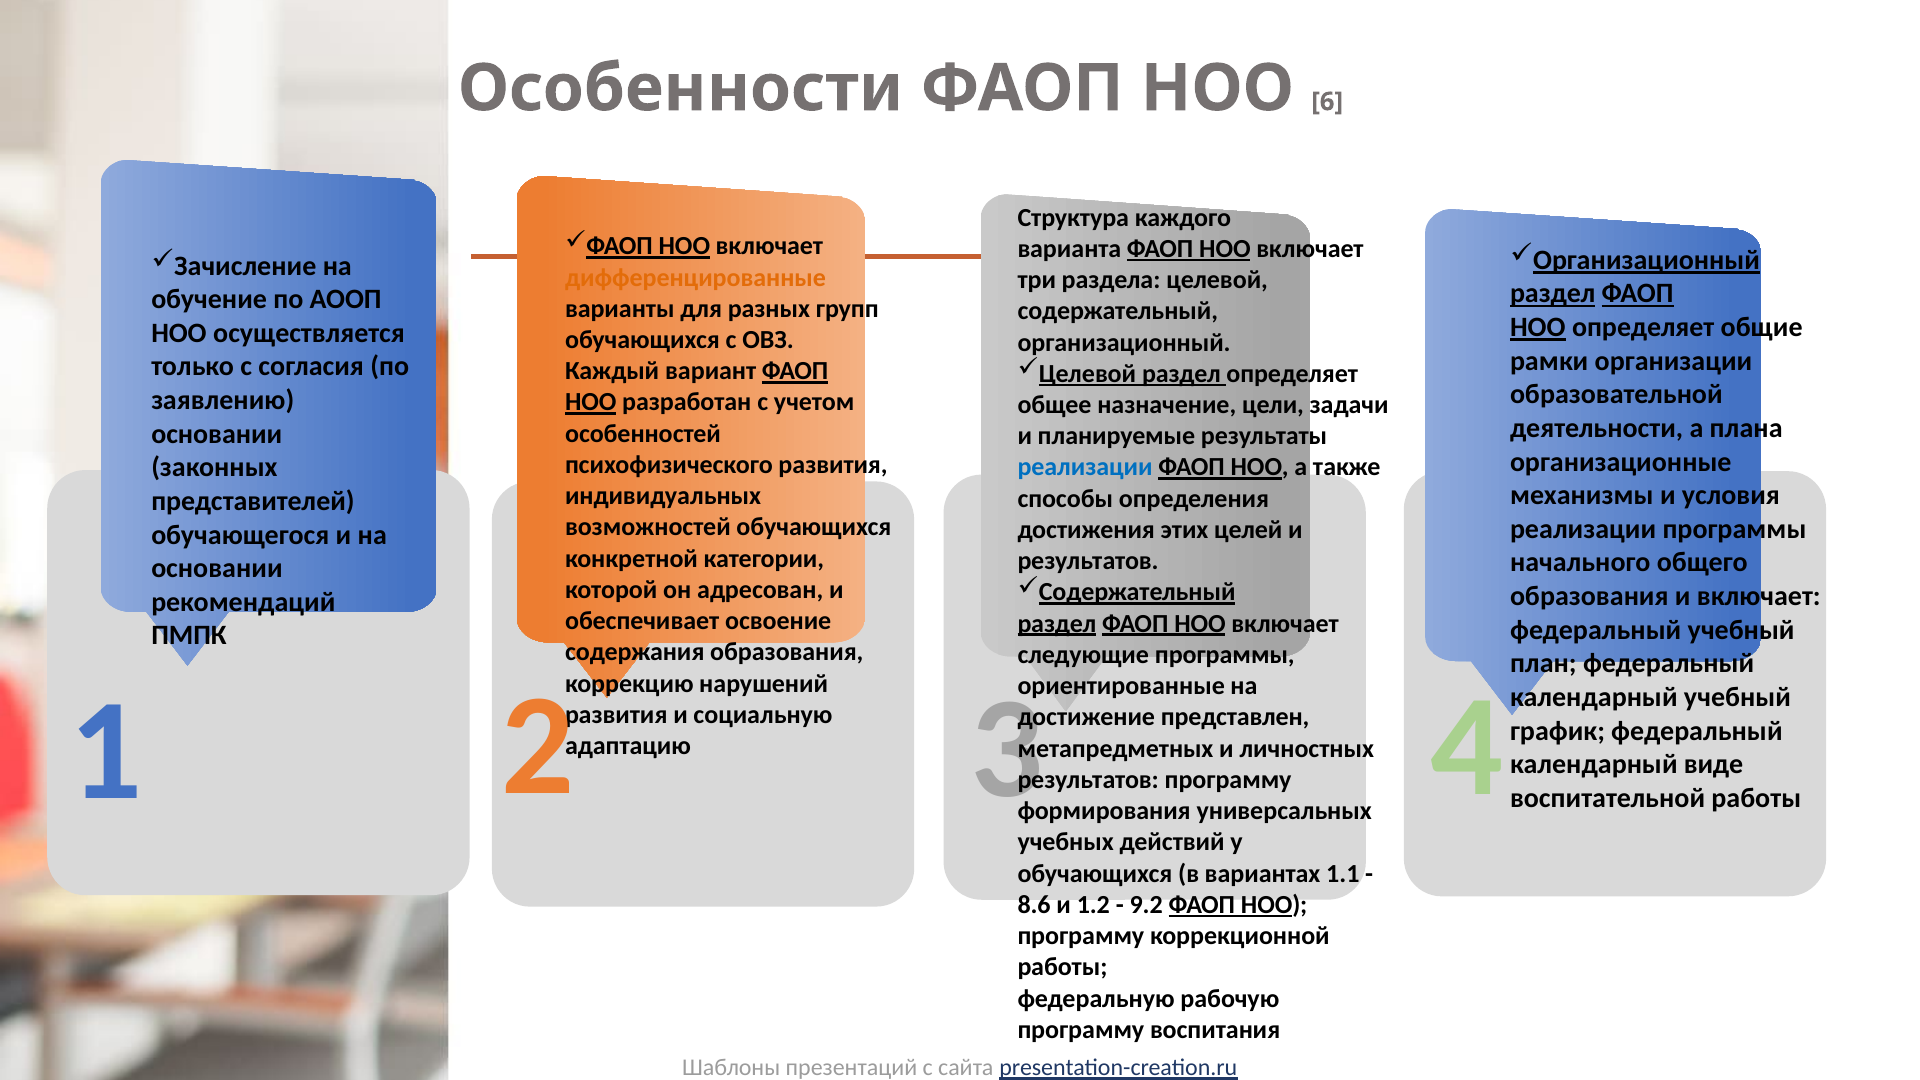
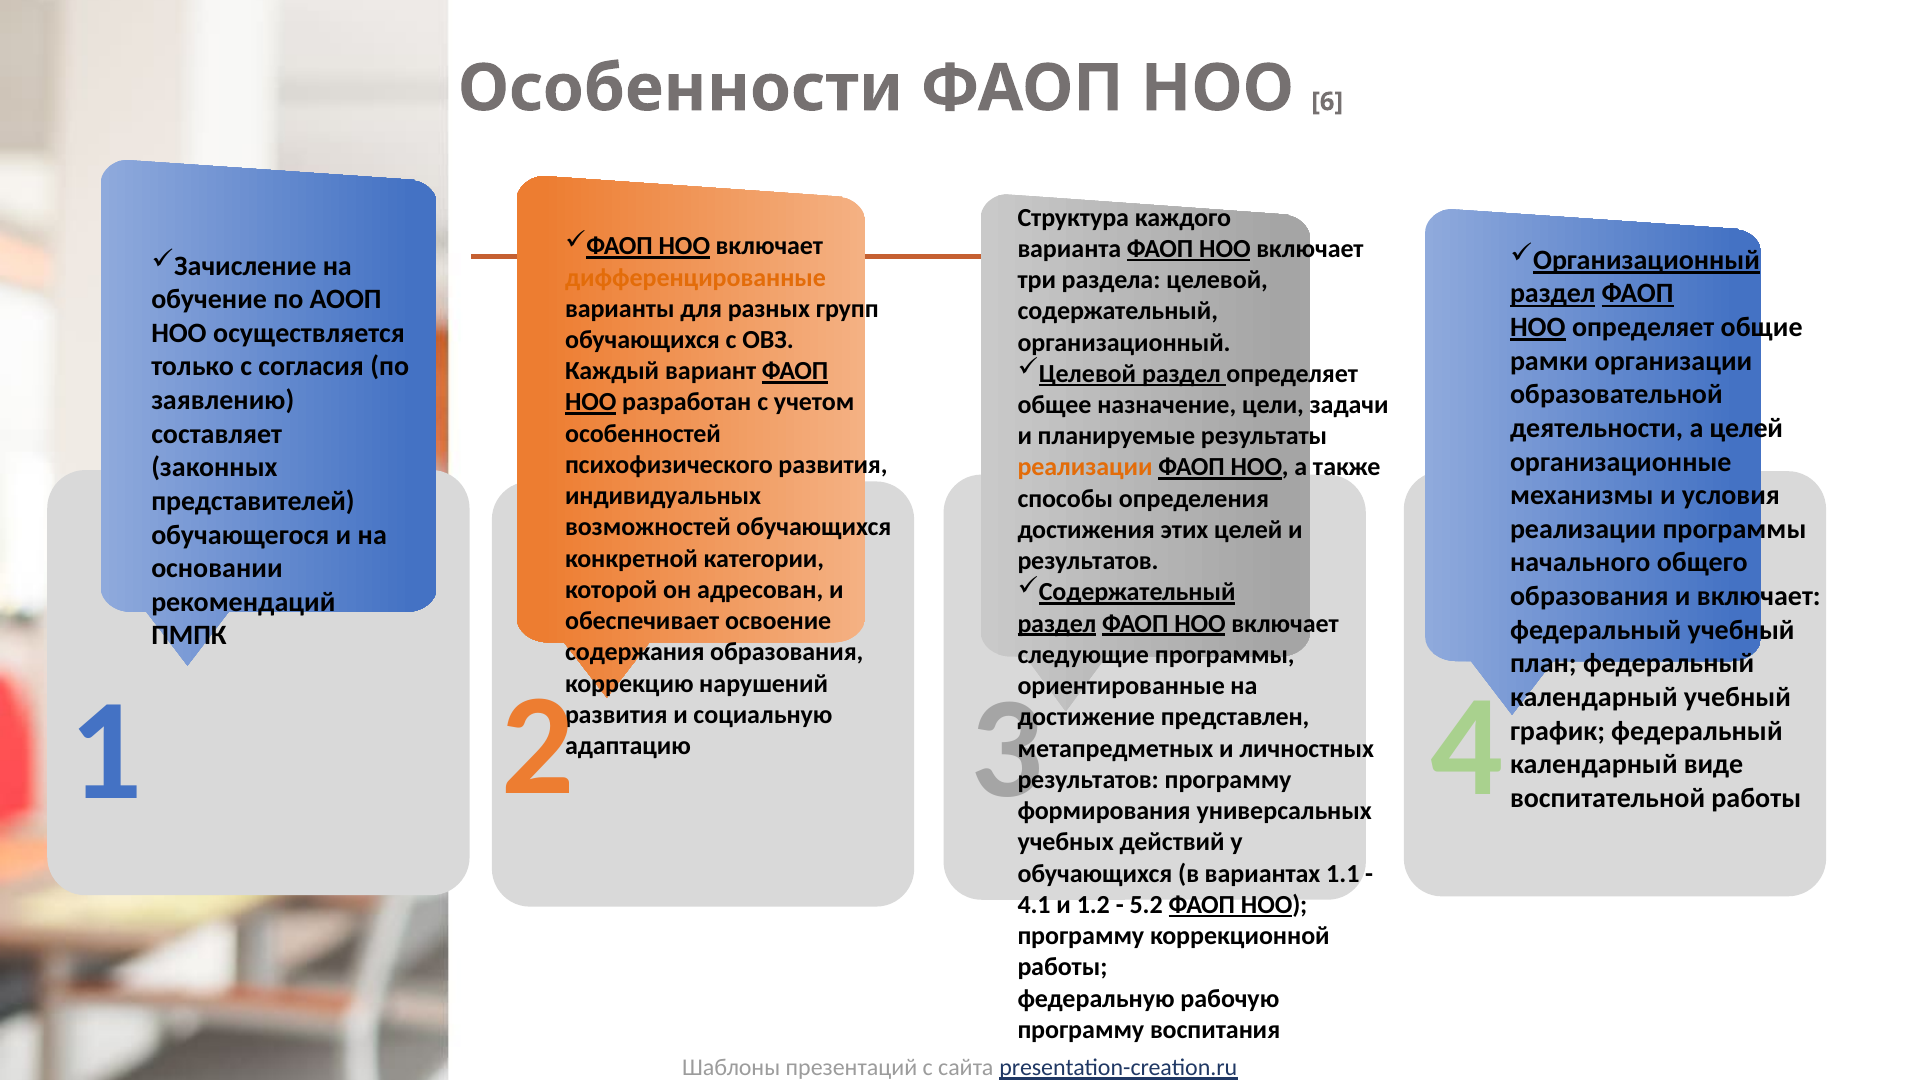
а плана: плана -> целей
основании at (217, 434): основании -> составляет
реализации at (1085, 467) colour: blue -> orange
8.6: 8.6 -> 4.1
9.2: 9.2 -> 5.2
